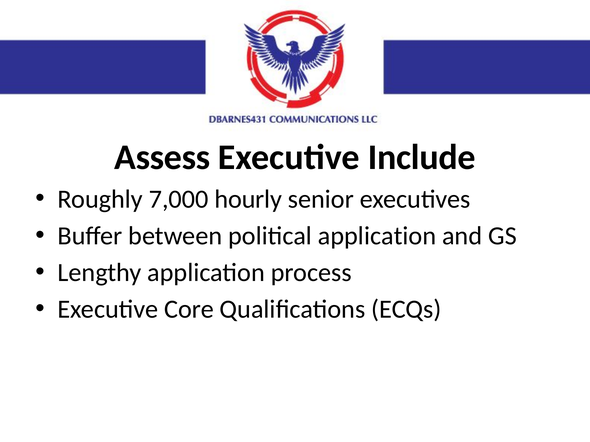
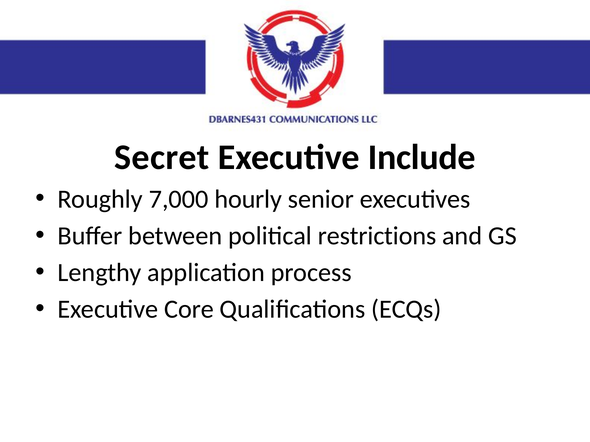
Assess: Assess -> Secret
political application: application -> restrictions
